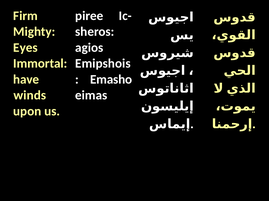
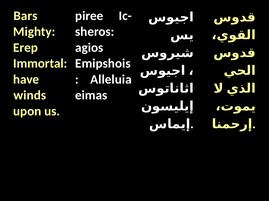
Firm: Firm -> Bars
Eyes: Eyes -> Erep
Emasho: Emasho -> Alleluia
